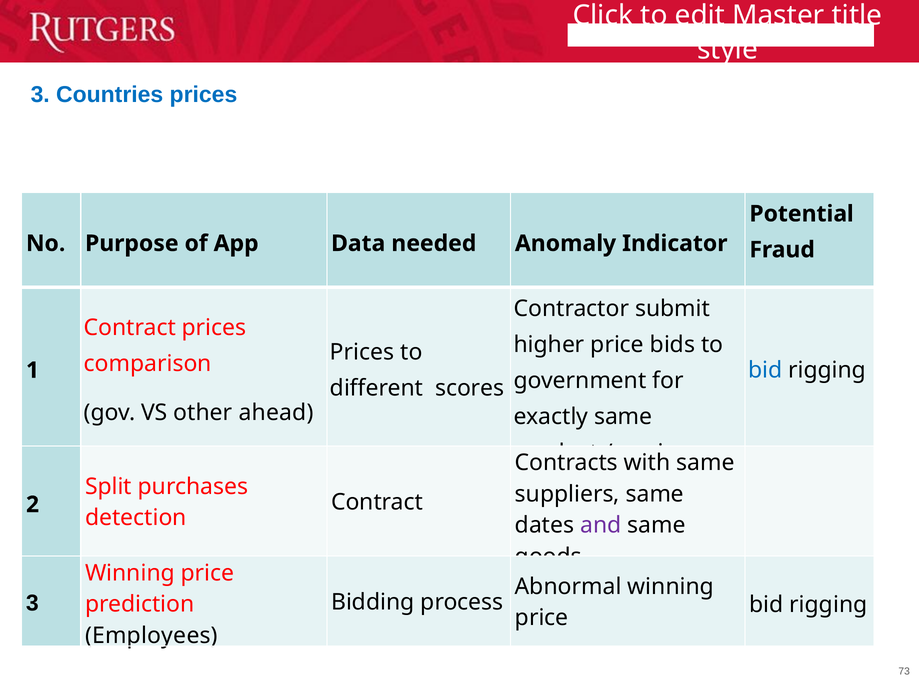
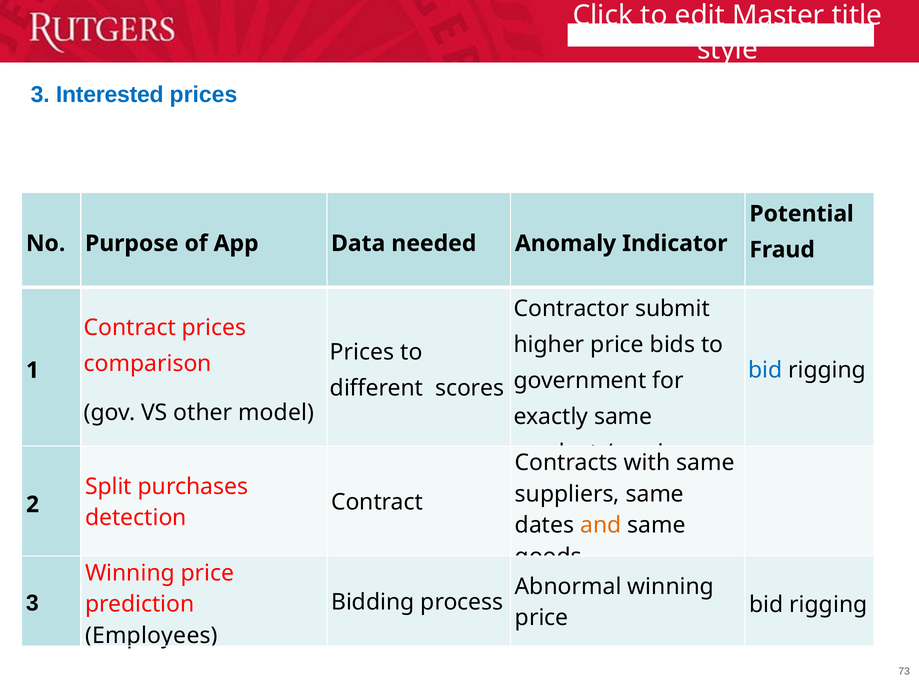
Countries: Countries -> Interested
ahead: ahead -> model
and colour: purple -> orange
